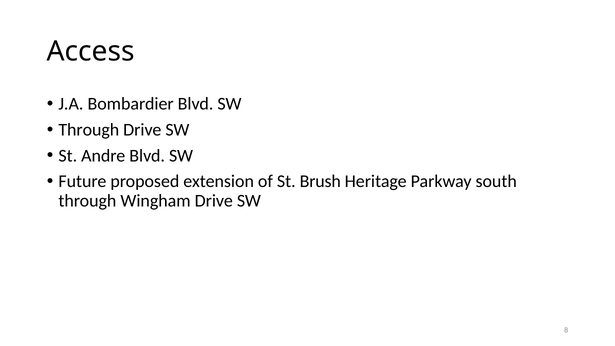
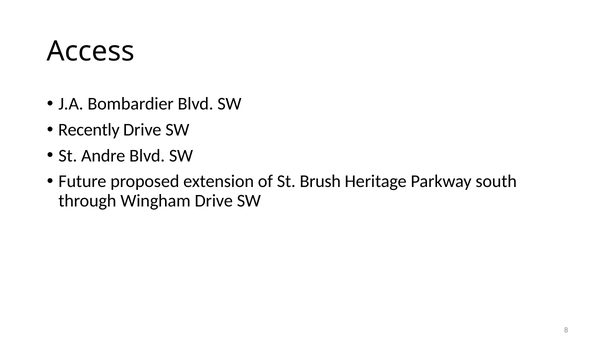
Through at (89, 130): Through -> Recently
